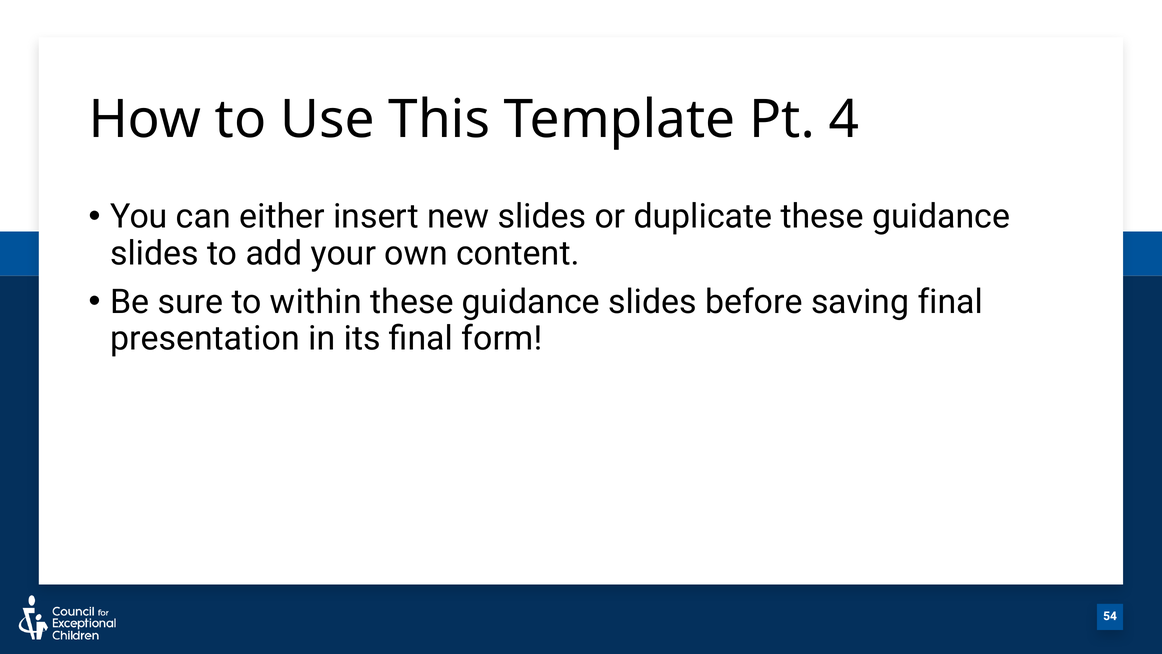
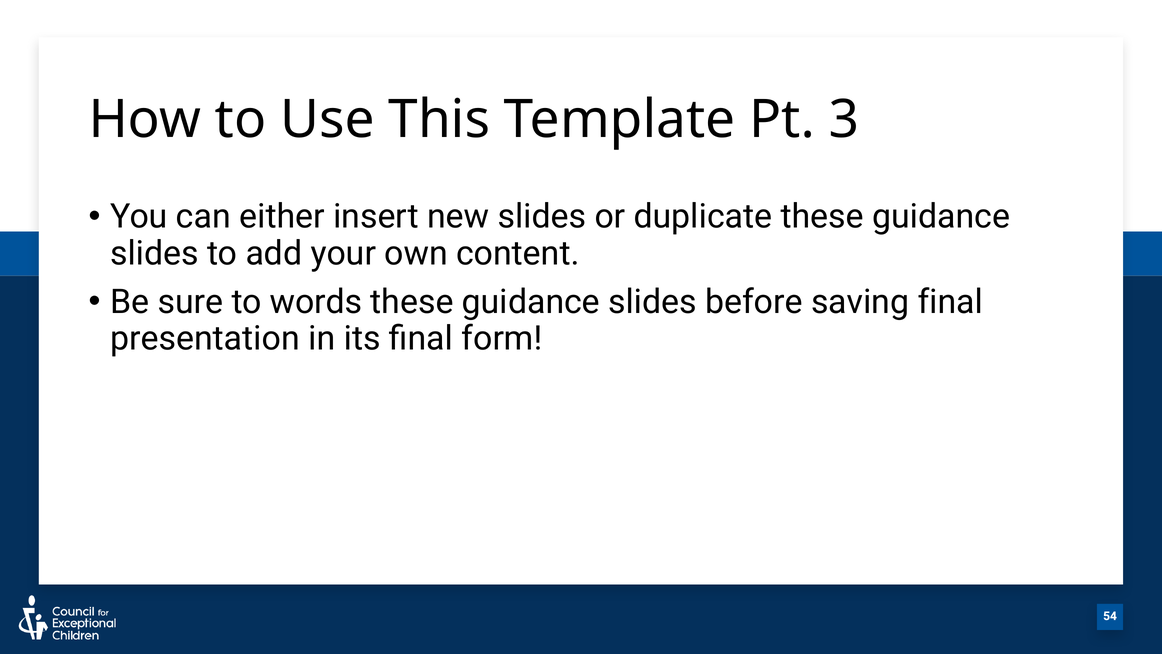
4: 4 -> 3
within: within -> words
